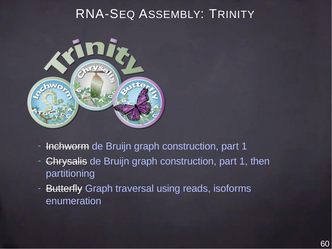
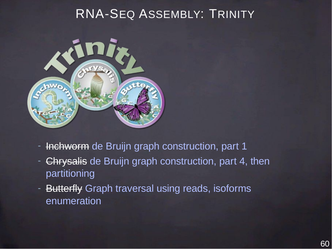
1 at (244, 161): 1 -> 4
